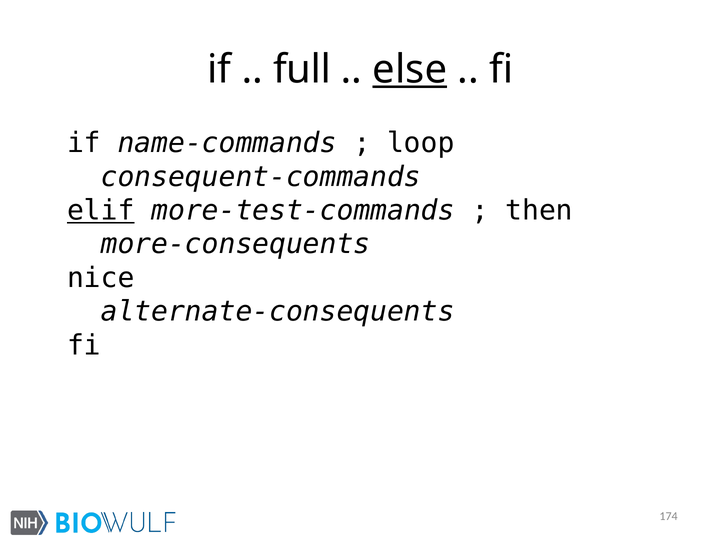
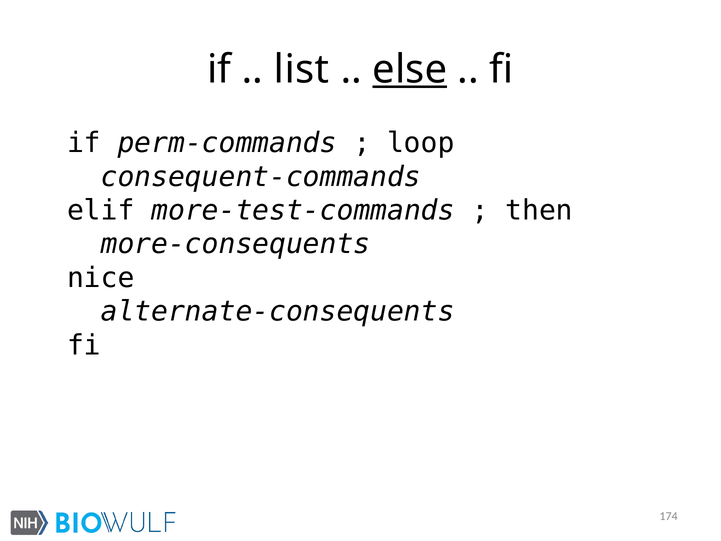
full: full -> list
name-commands: name-commands -> perm-commands
elif underline: present -> none
